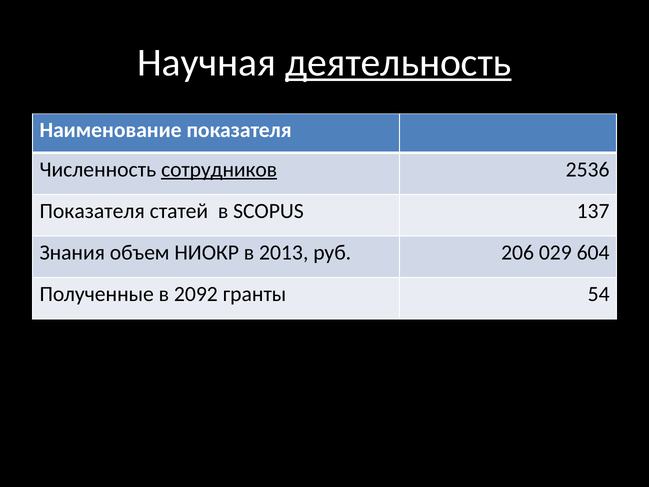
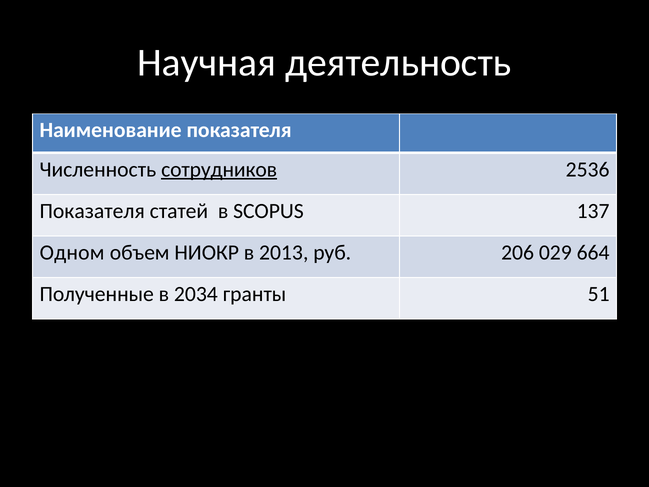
деятельность underline: present -> none
Знания: Знания -> Одном
604: 604 -> 664
2092: 2092 -> 2034
54: 54 -> 51
